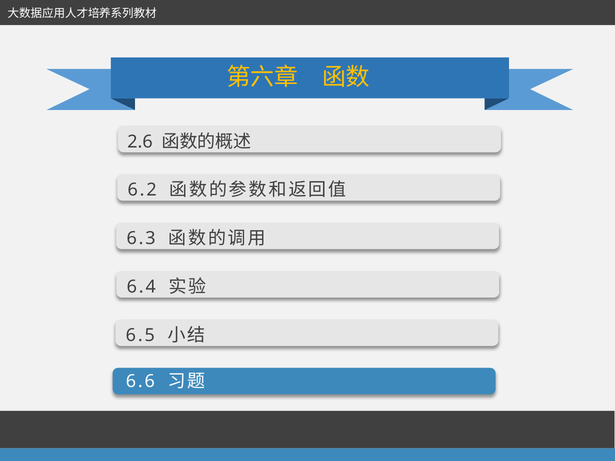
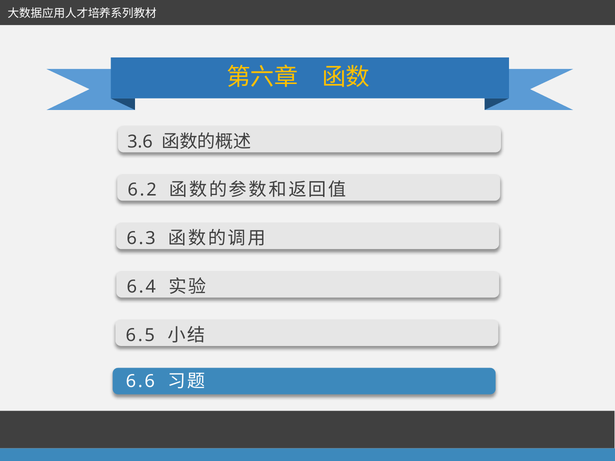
2.6: 2.6 -> 3.6
